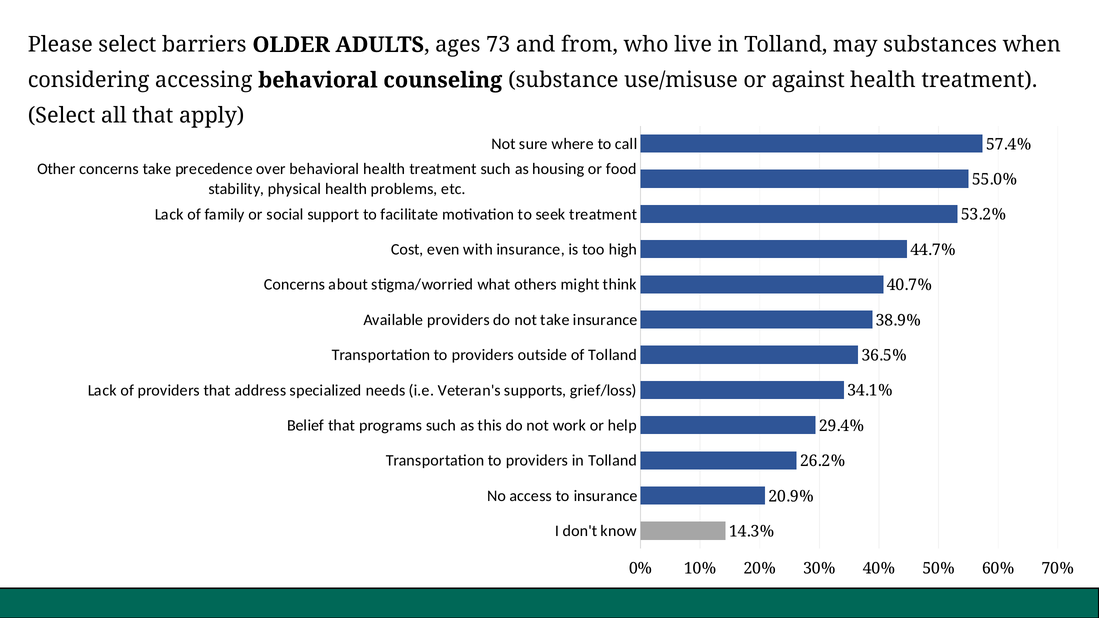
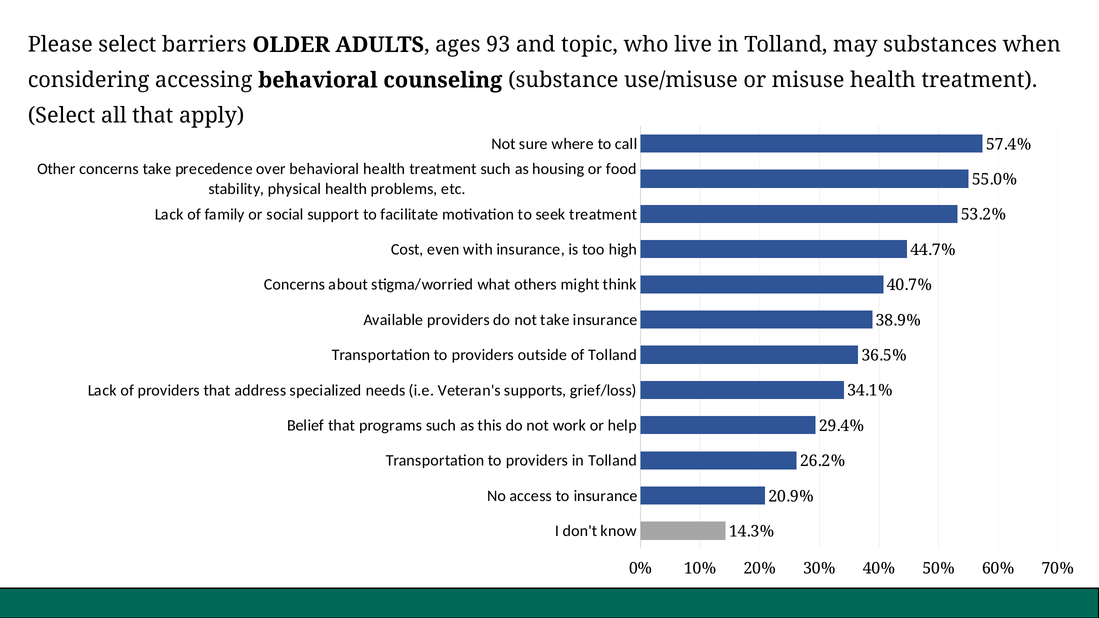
73: 73 -> 93
from: from -> topic
against: against -> misuse
